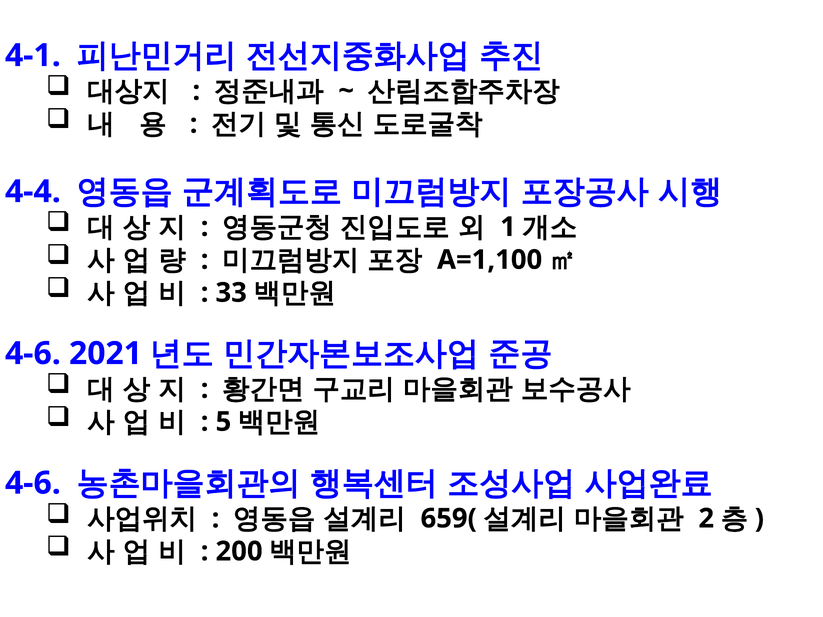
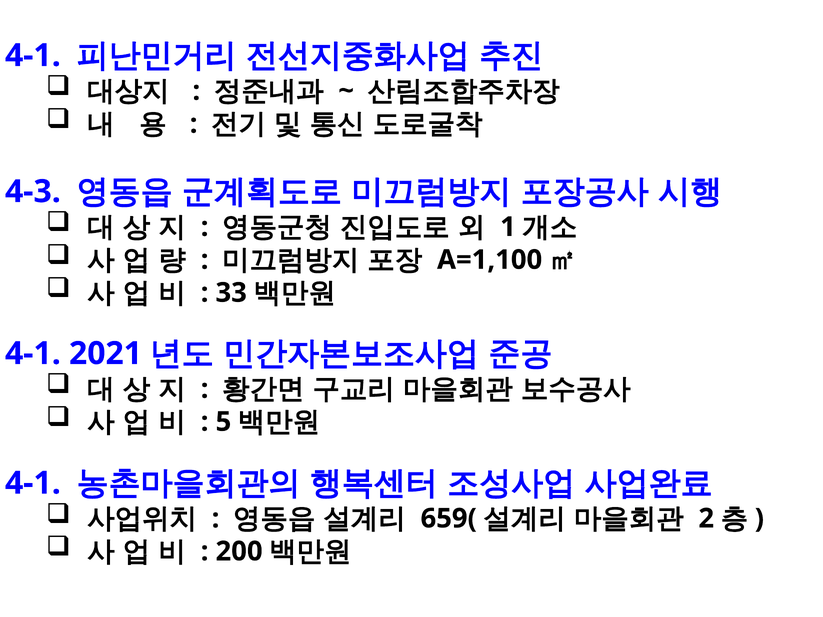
4-4: 4-4 -> 4-3
4-6 at (33, 354): 4-6 -> 4-1
4-6 at (33, 483): 4-6 -> 4-1
